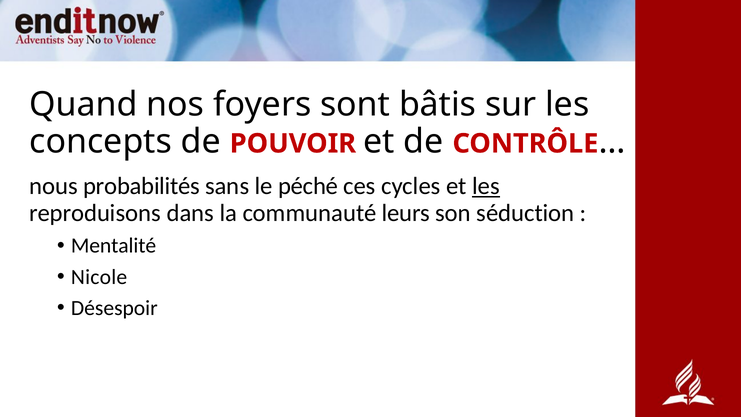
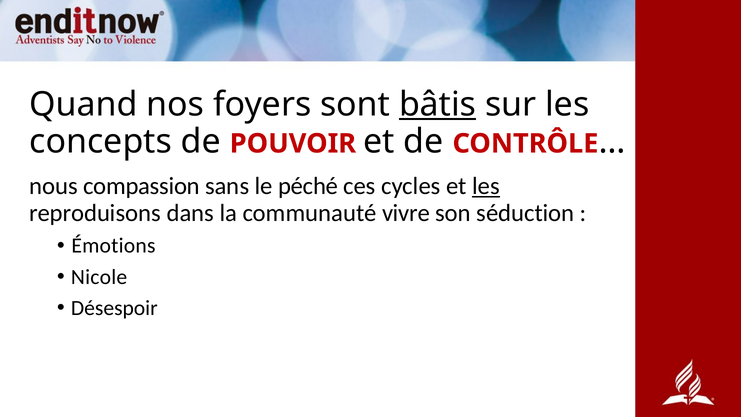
bâtis underline: none -> present
probabilités: probabilités -> compassion
leurs: leurs -> vivre
Mentalité: Mentalité -> Émotions
